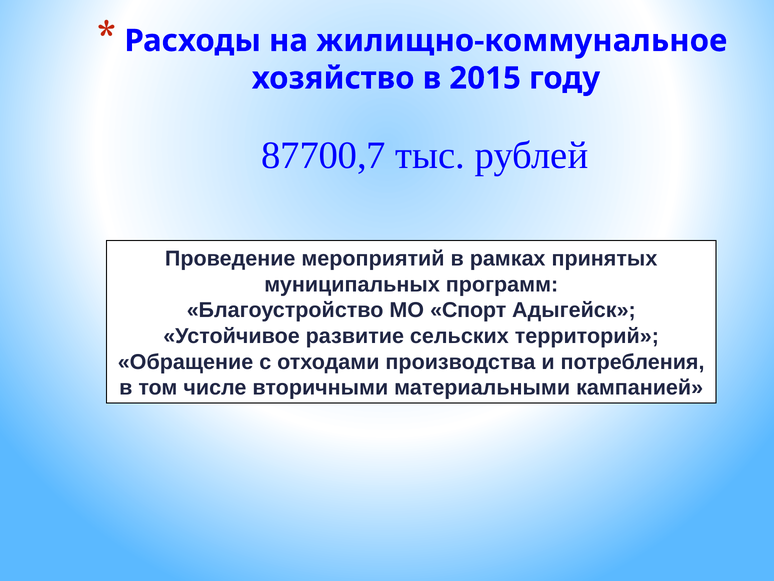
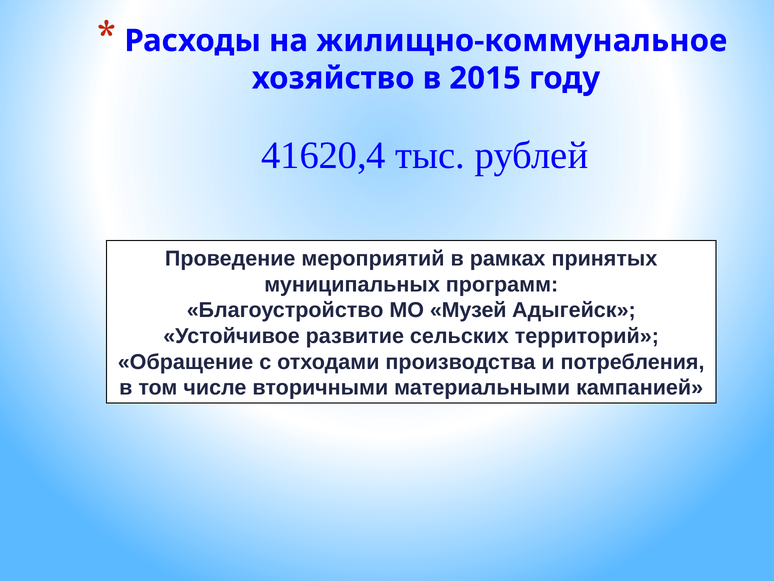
87700,7: 87700,7 -> 41620,4
Спорт: Спорт -> Музей
